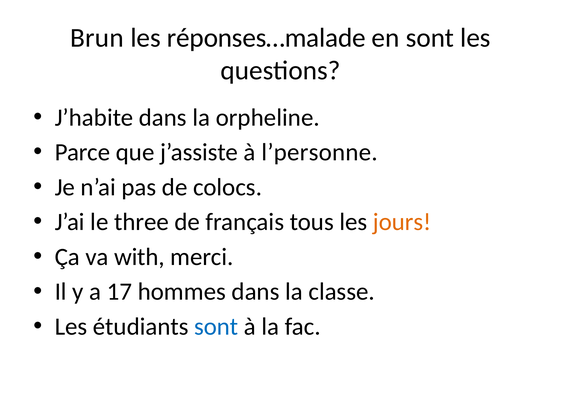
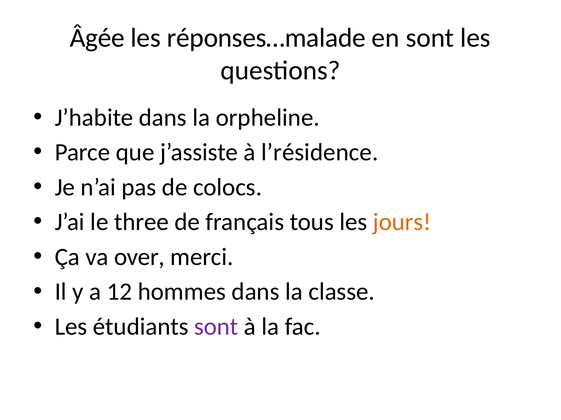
Brun: Brun -> Âgée
l’personne: l’personne -> l’résidence
with: with -> over
17: 17 -> 12
sont at (216, 327) colour: blue -> purple
